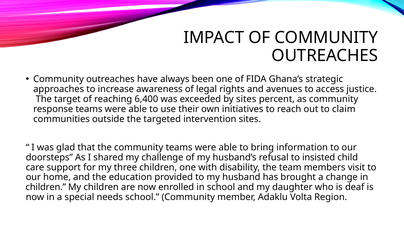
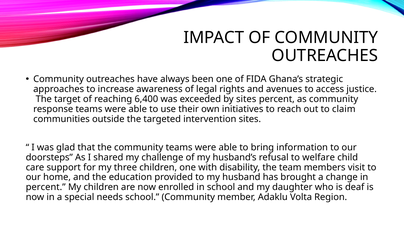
insisted: insisted -> welfare
children at (46, 187): children -> percent
